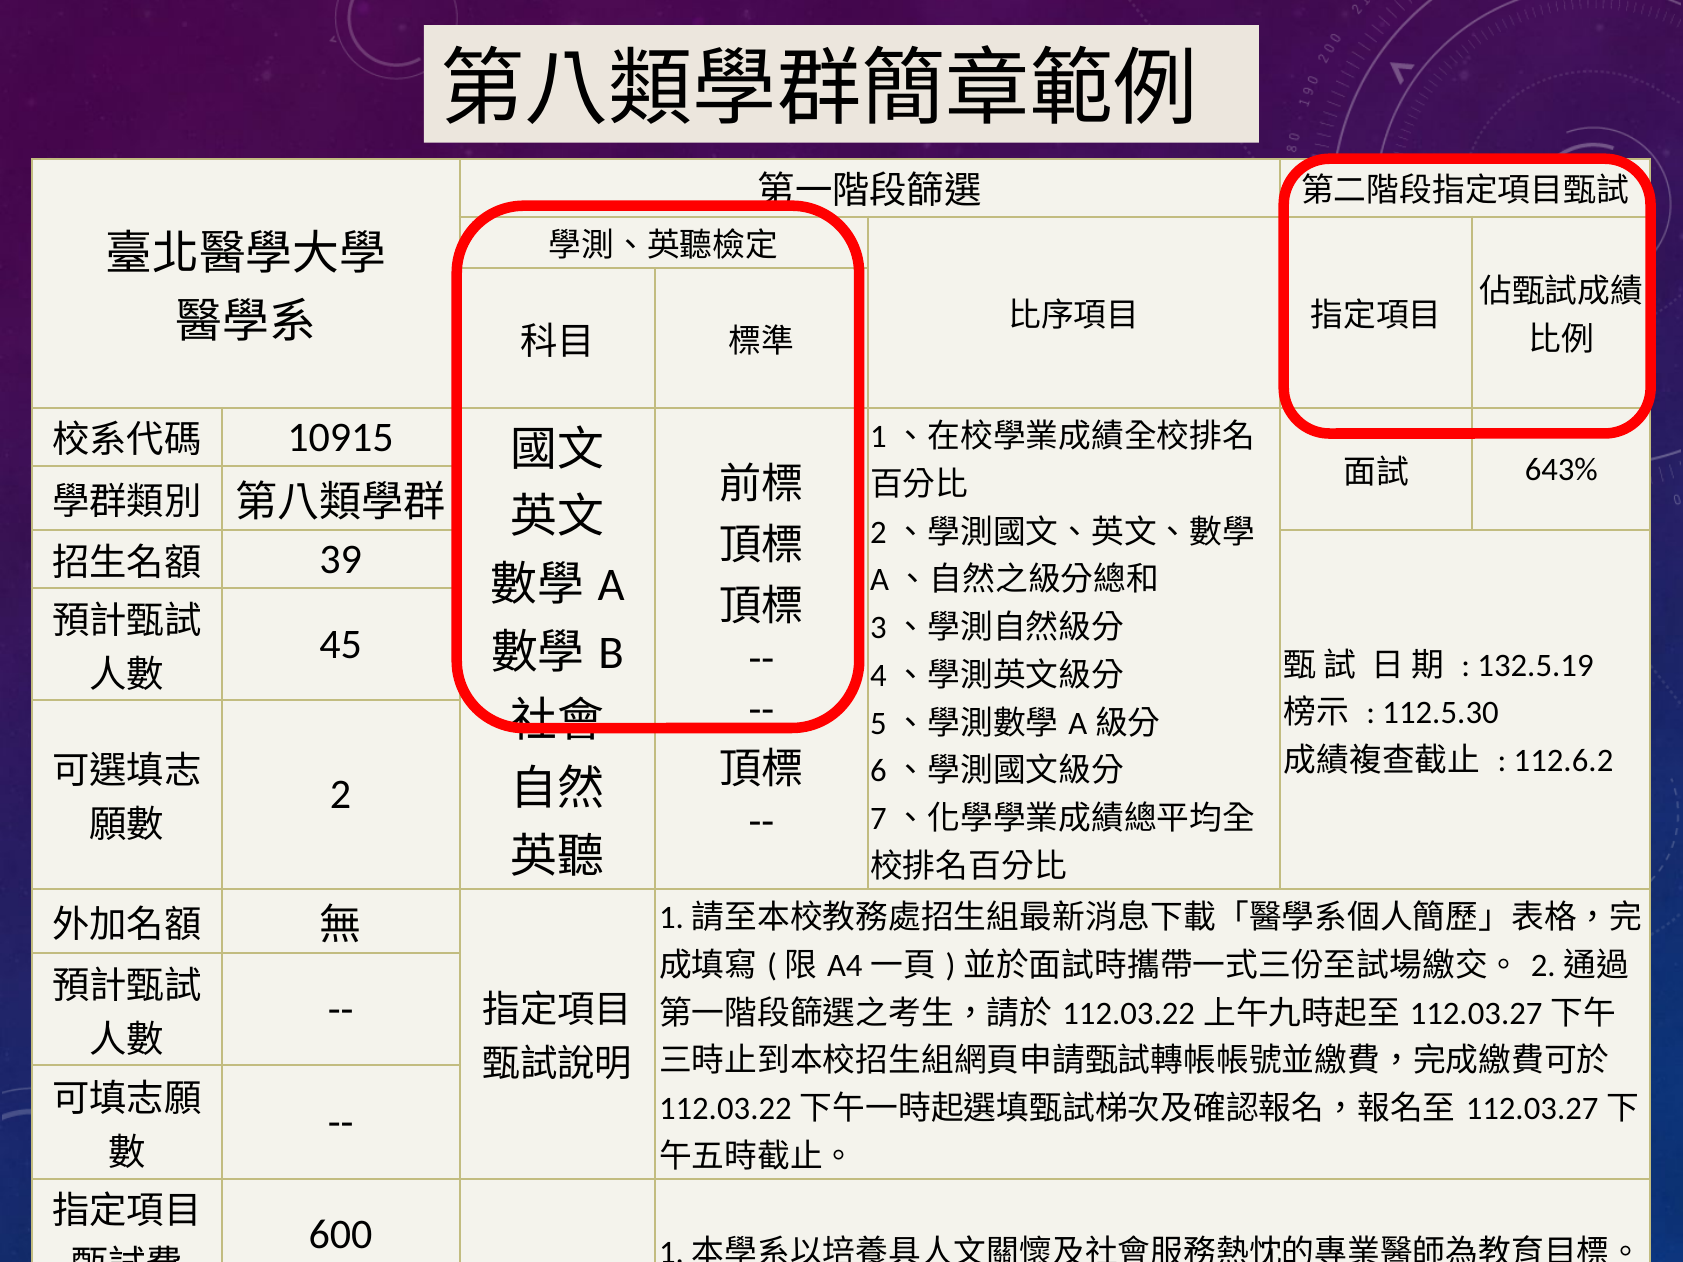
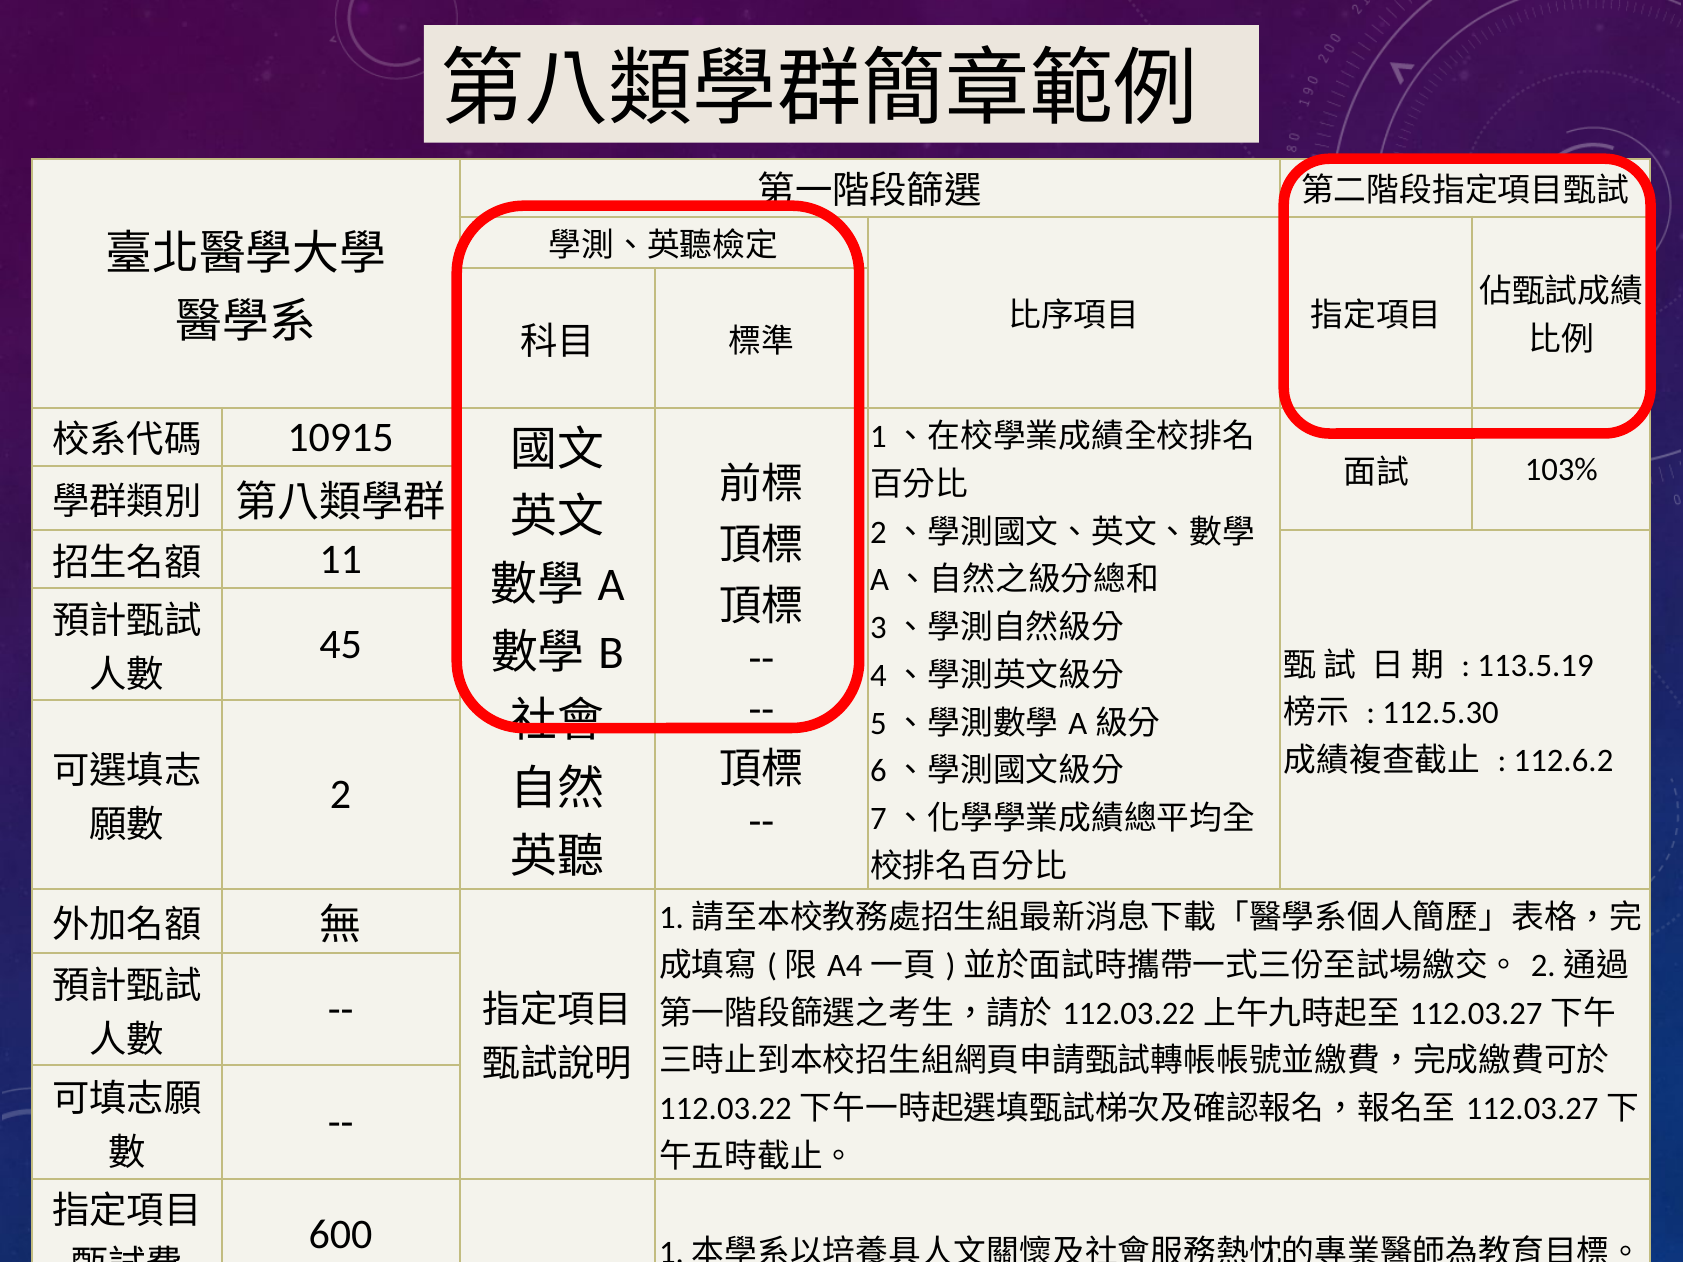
643%: 643% -> 103%
39: 39 -> 11
132.5.19: 132.5.19 -> 113.5.19
